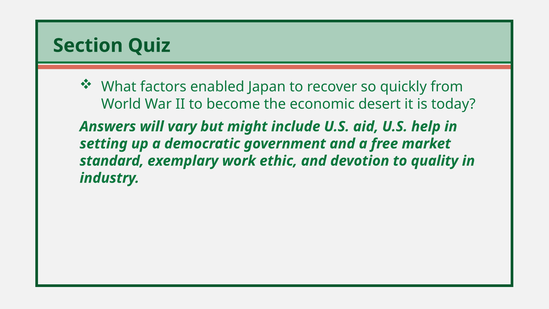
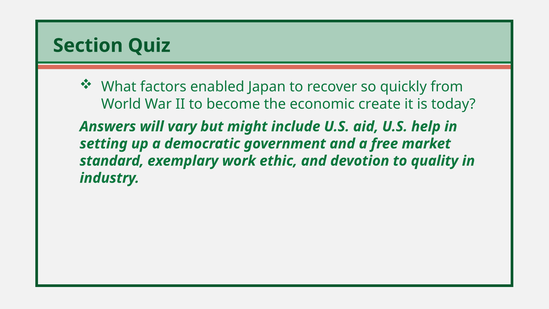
desert: desert -> create
